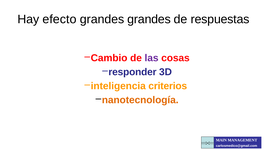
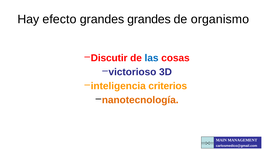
respuestas: respuestas -> organismo
Cambio: Cambio -> Discutir
las colour: purple -> blue
responder: responder -> victorioso
